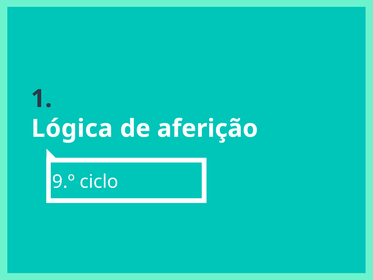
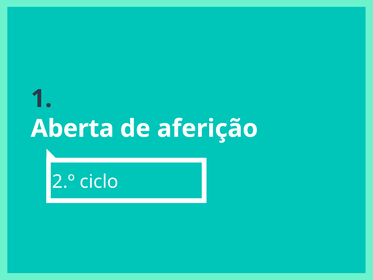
Lógica: Lógica -> Aberta
9.º: 9.º -> 2.º
